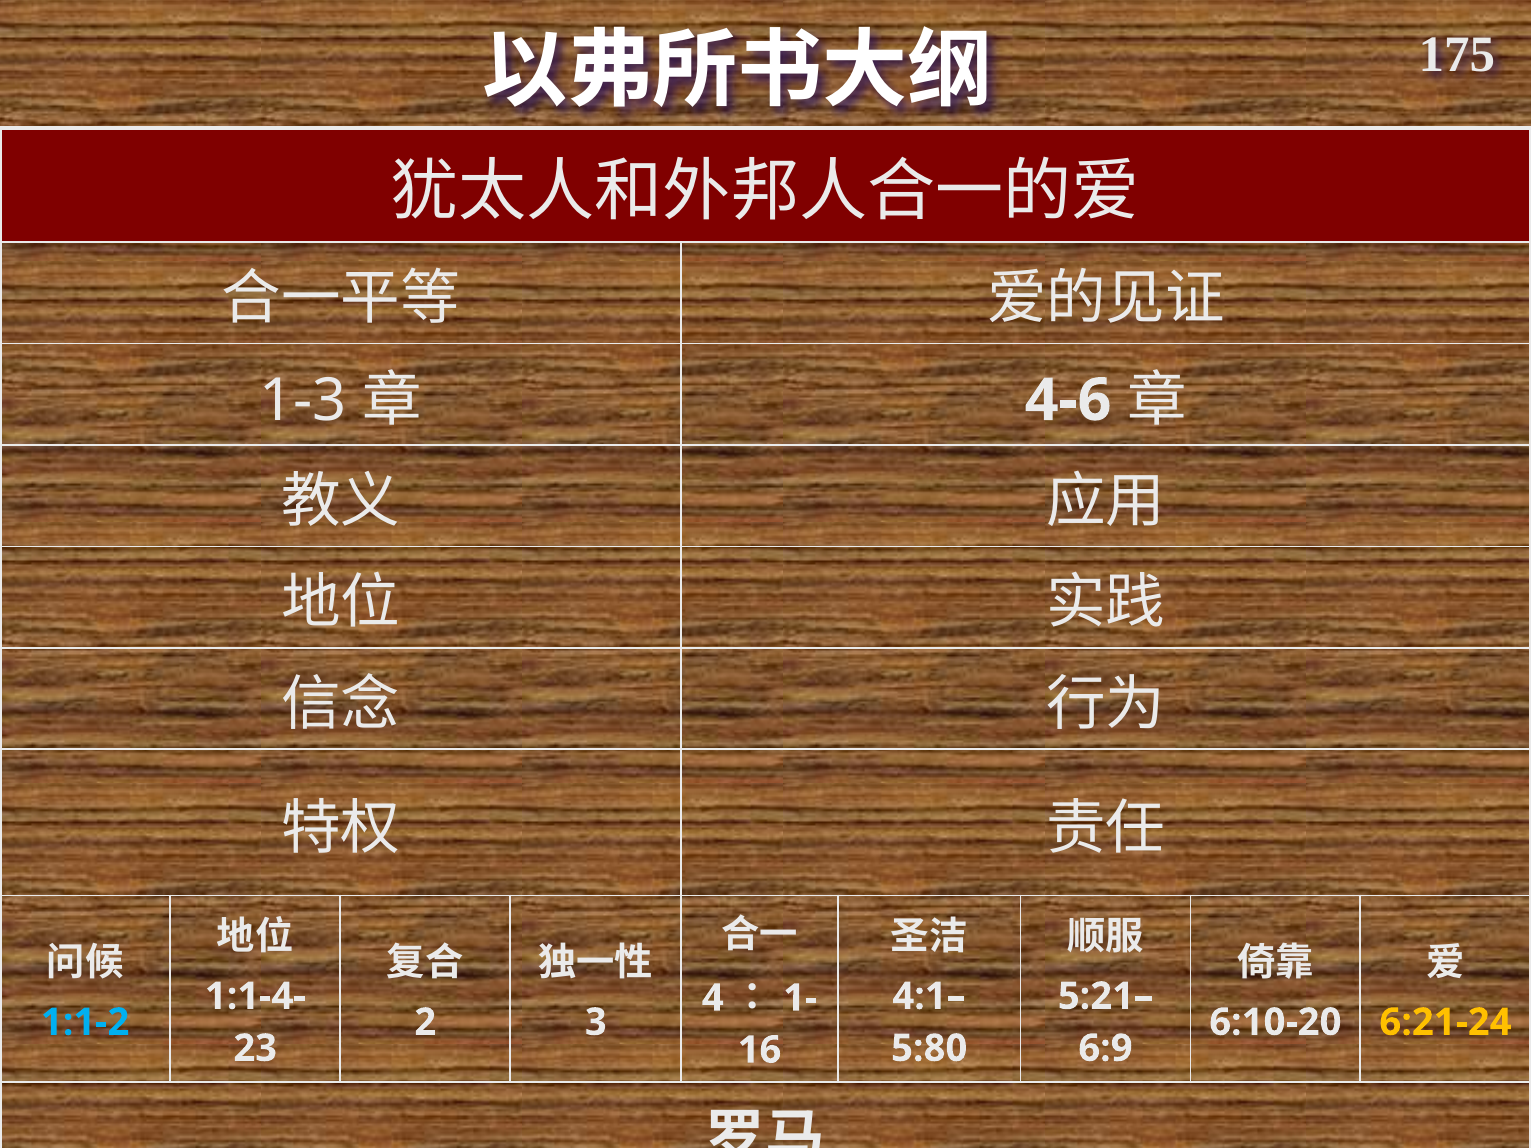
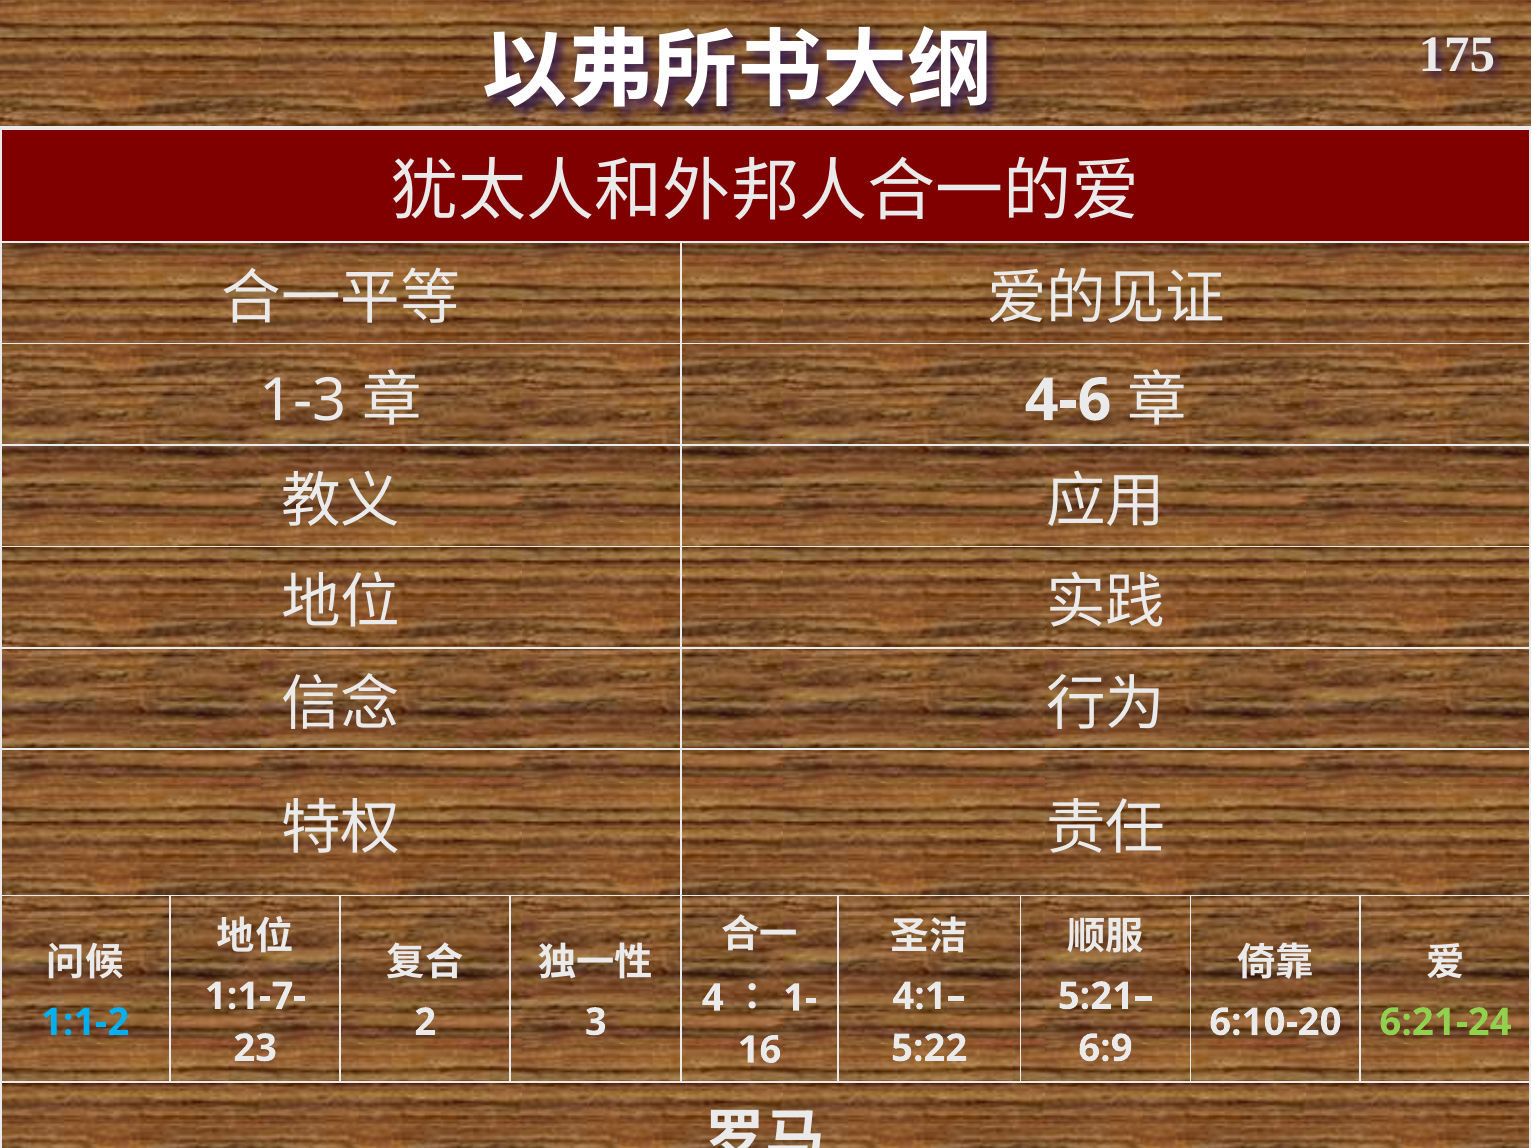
1:1-4-: 1:1-4- -> 1:1-7-
6:21-24 colour: yellow -> light green
5:80: 5:80 -> 5:22
